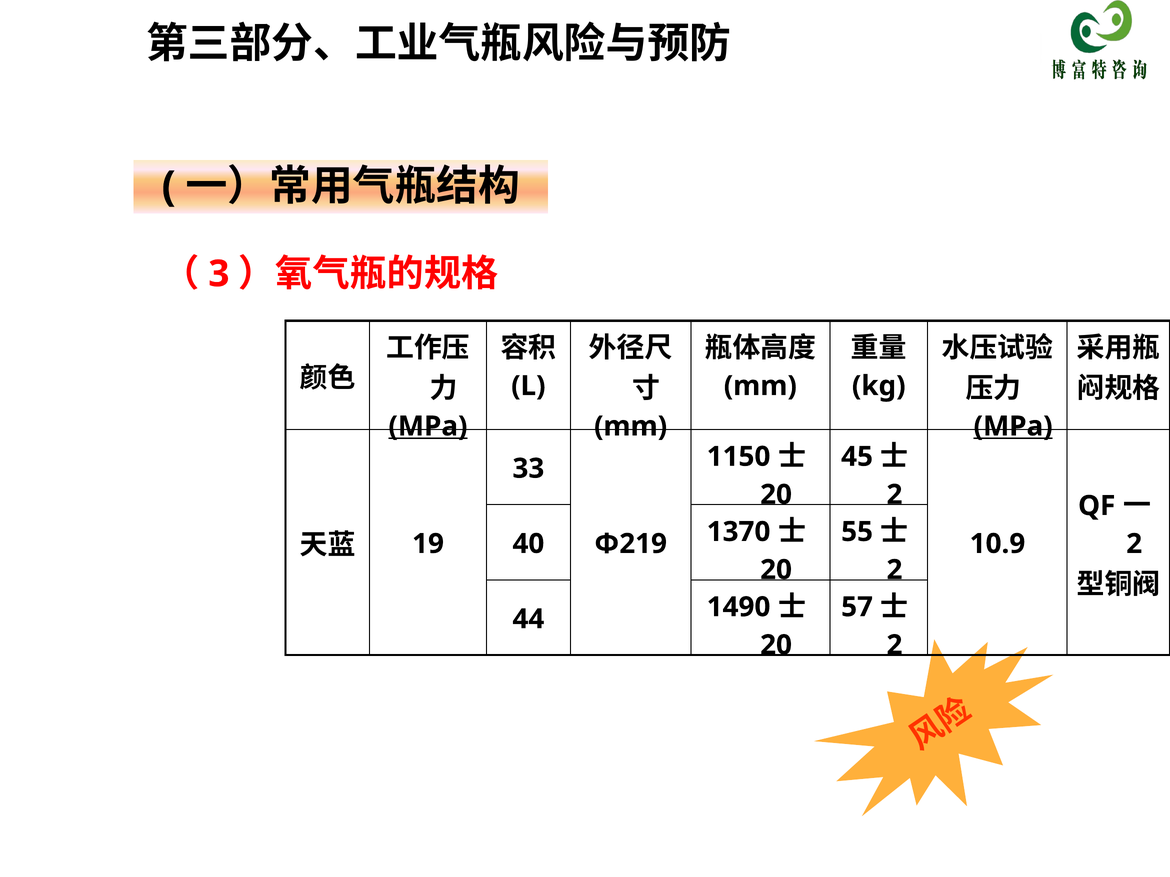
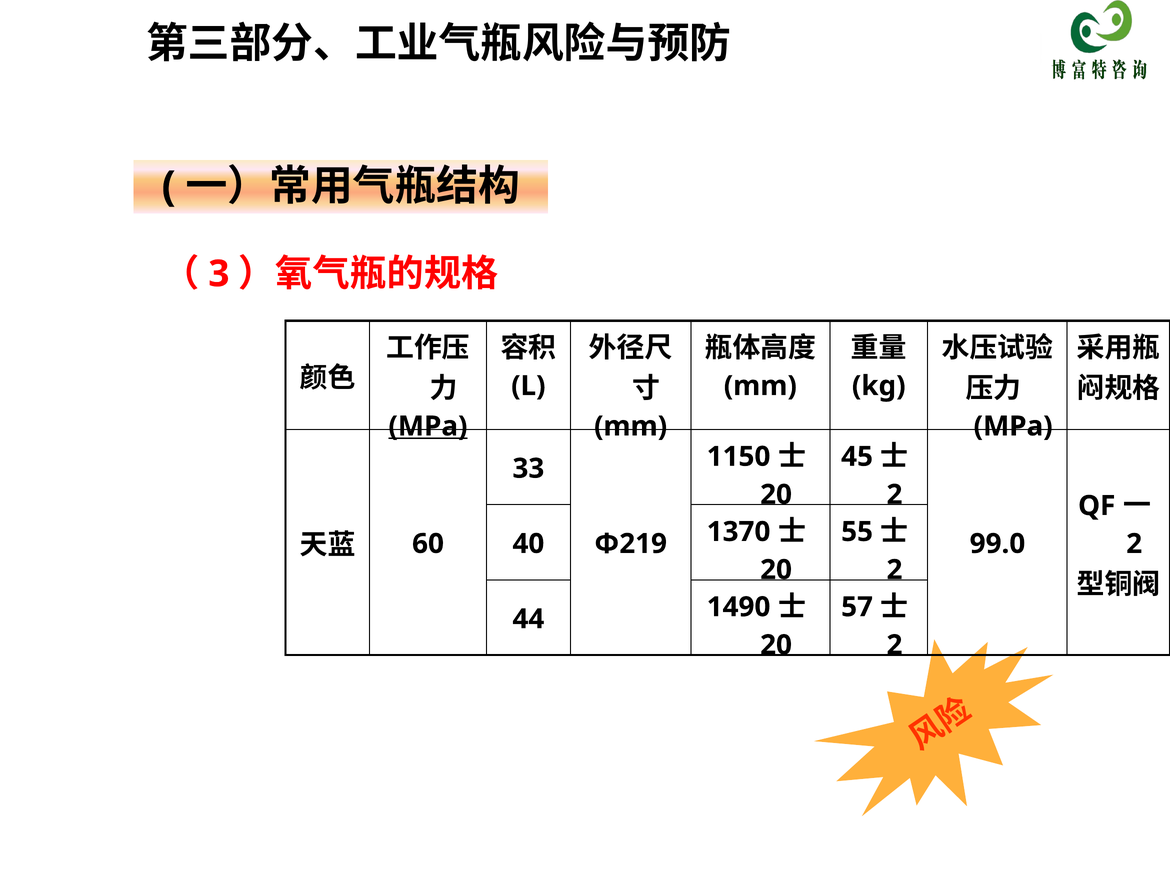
MPa at (1013, 427) underline: present -> none
19: 19 -> 60
10.9: 10.9 -> 99.0
